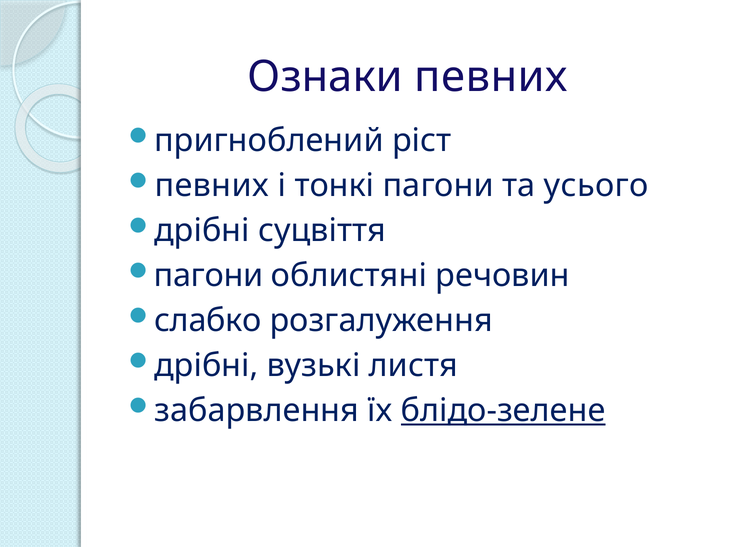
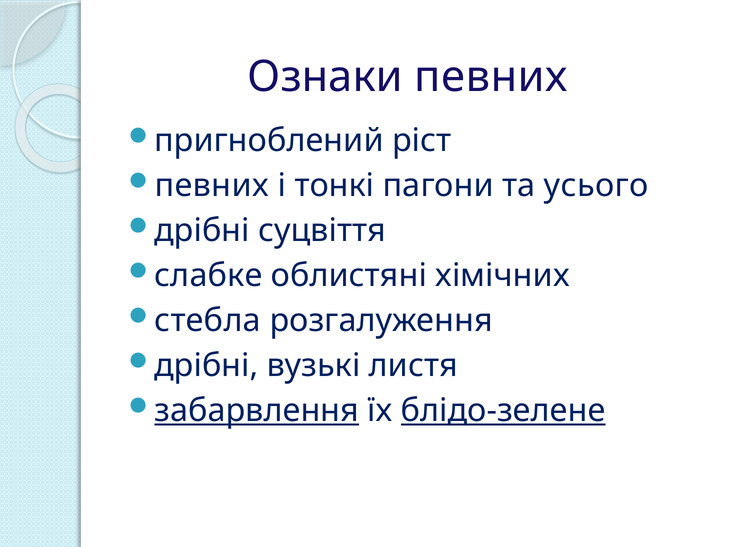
пагони at (209, 276): пагони -> слабке
речовин: речовин -> хімічних
слабко: слабко -> стебла
забарвлення underline: none -> present
